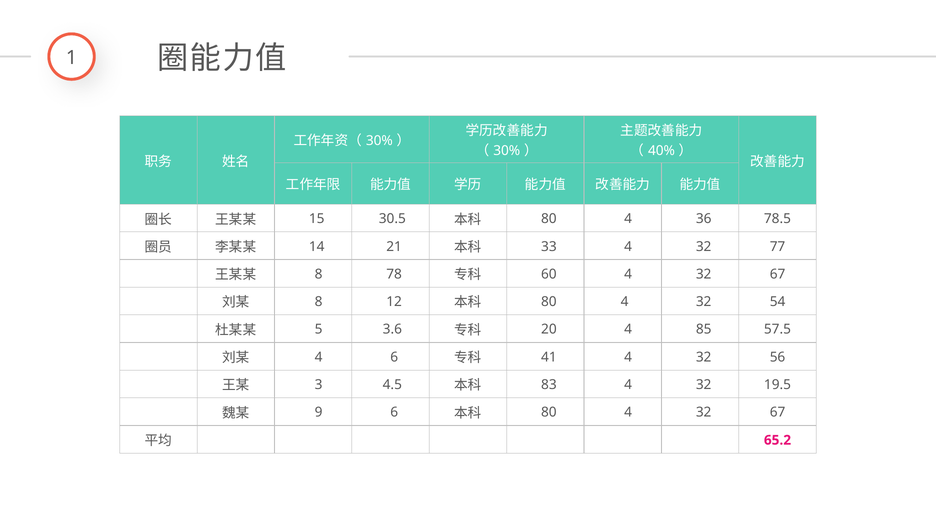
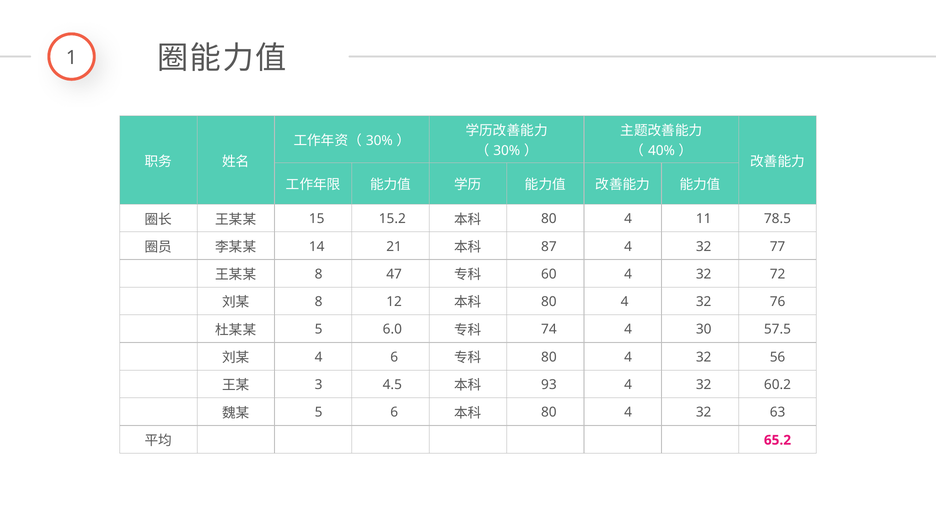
30.5: 30.5 -> 15.2
36: 36 -> 11
33: 33 -> 87
78: 78 -> 47
60 4 32 67: 67 -> 72
54: 54 -> 76
3.6: 3.6 -> 6.0
20: 20 -> 74
85: 85 -> 30
41 at (549, 357): 41 -> 80
83: 83 -> 93
19.5: 19.5 -> 60.2
9 at (319, 412): 9 -> 5
80 4 32 67: 67 -> 63
